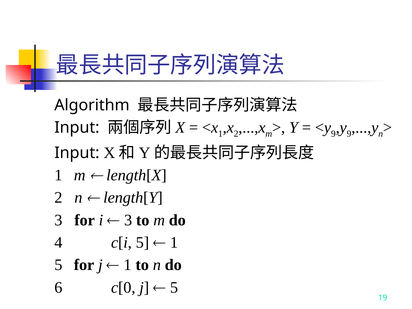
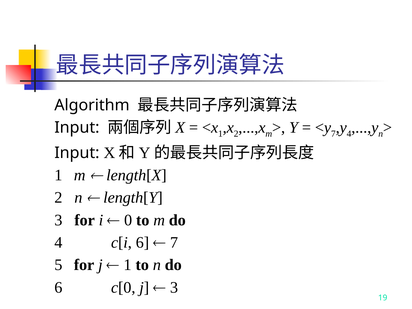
9 at (333, 134): 9 -> 7
9 at (349, 134): 9 -> 4
3 at (128, 220): 3 -> 0
c[i 5: 5 -> 6
1 at (174, 243): 1 -> 7
5 at (174, 287): 5 -> 3
